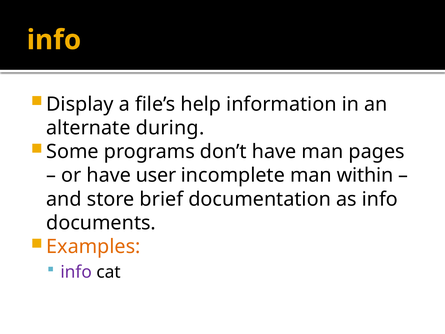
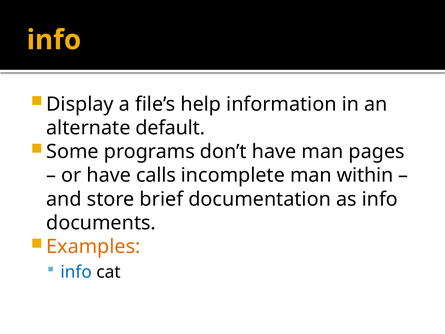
during: during -> default
user: user -> calls
info at (76, 272) colour: purple -> blue
